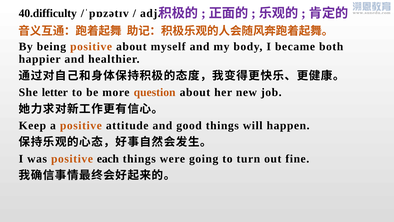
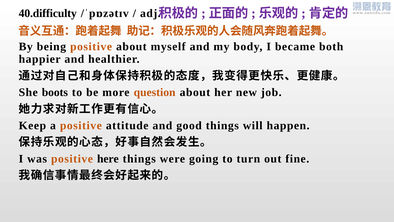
letter: letter -> boots
each: each -> here
